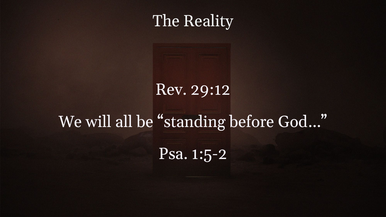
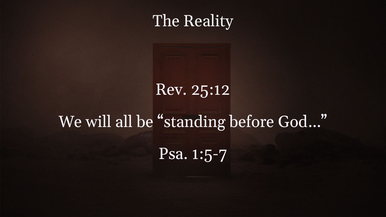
29:12: 29:12 -> 25:12
1:5-2: 1:5-2 -> 1:5-7
